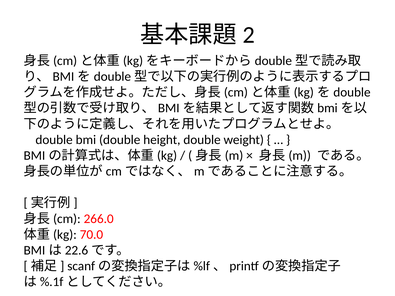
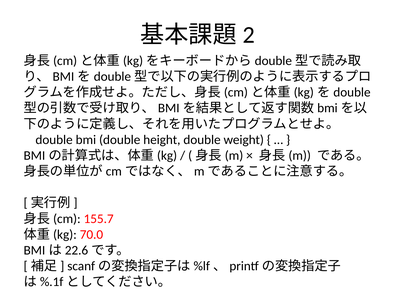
266.0: 266.0 -> 155.7
